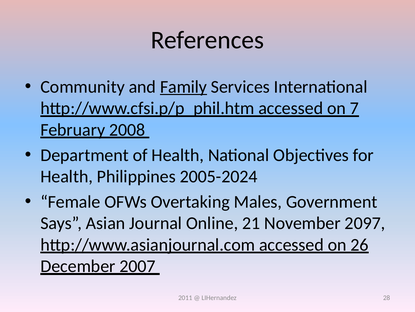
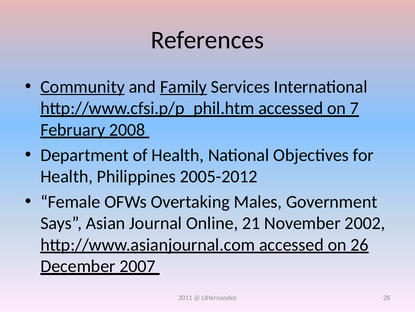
Community underline: none -> present
2005-2024: 2005-2024 -> 2005-2012
2097: 2097 -> 2002
